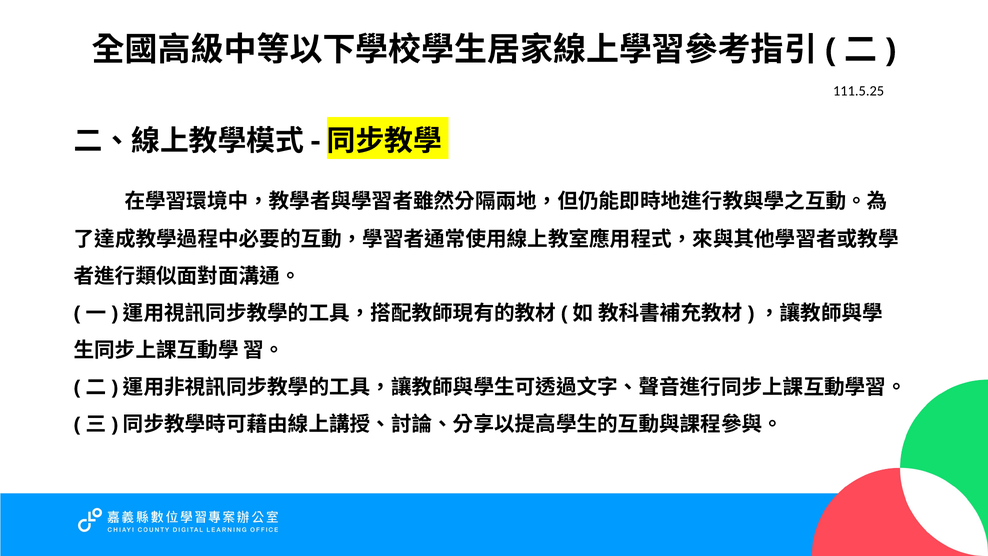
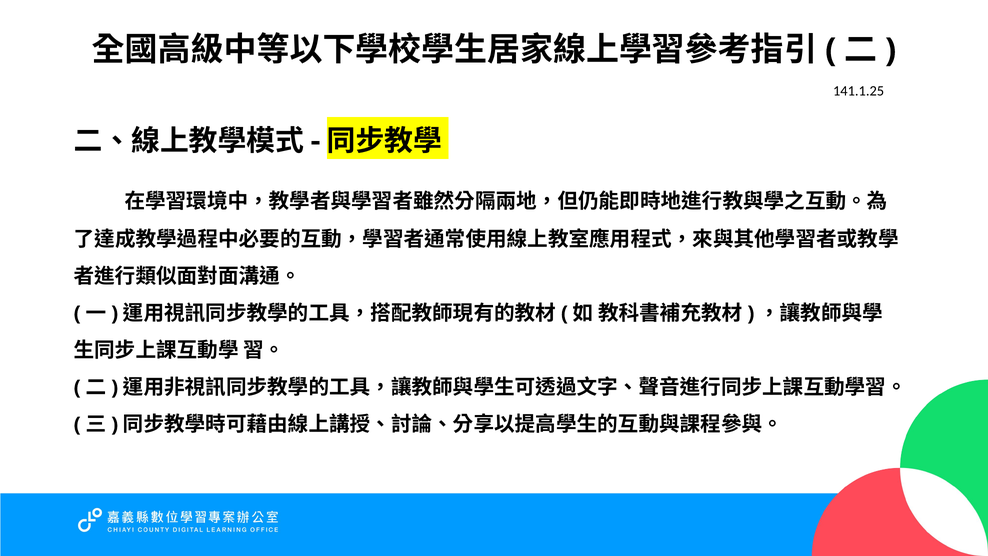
111.5.25: 111.5.25 -> 141.1.25
